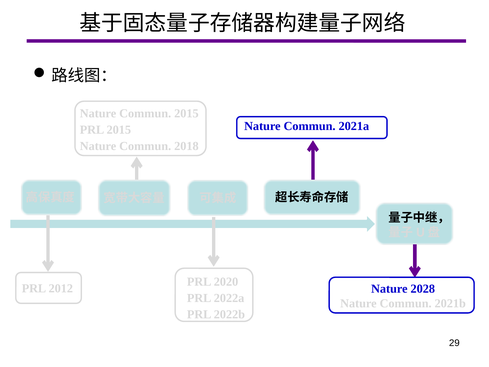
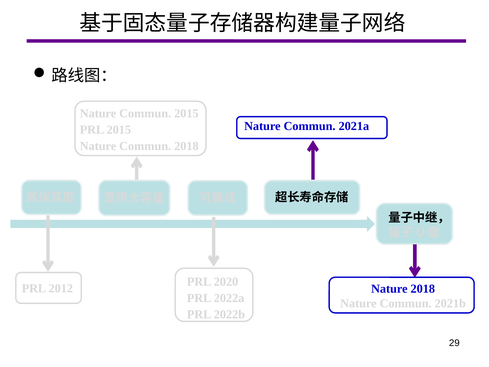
Nature 2028: 2028 -> 2018
